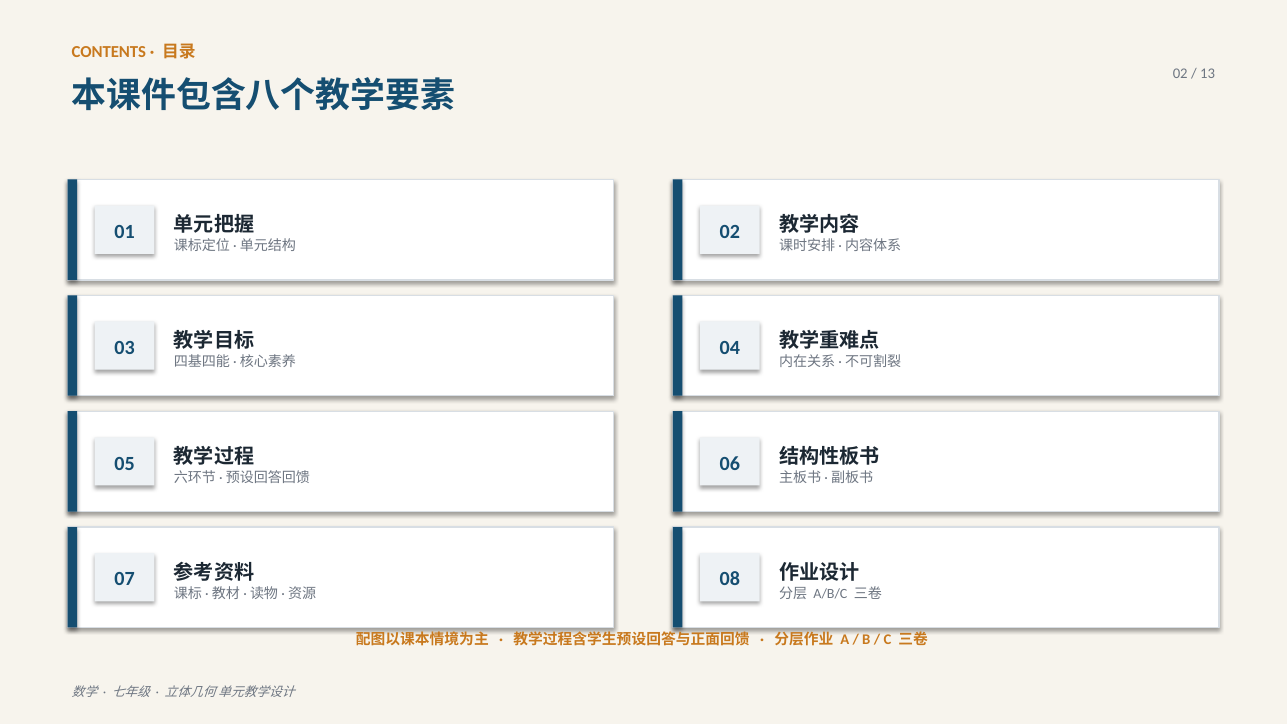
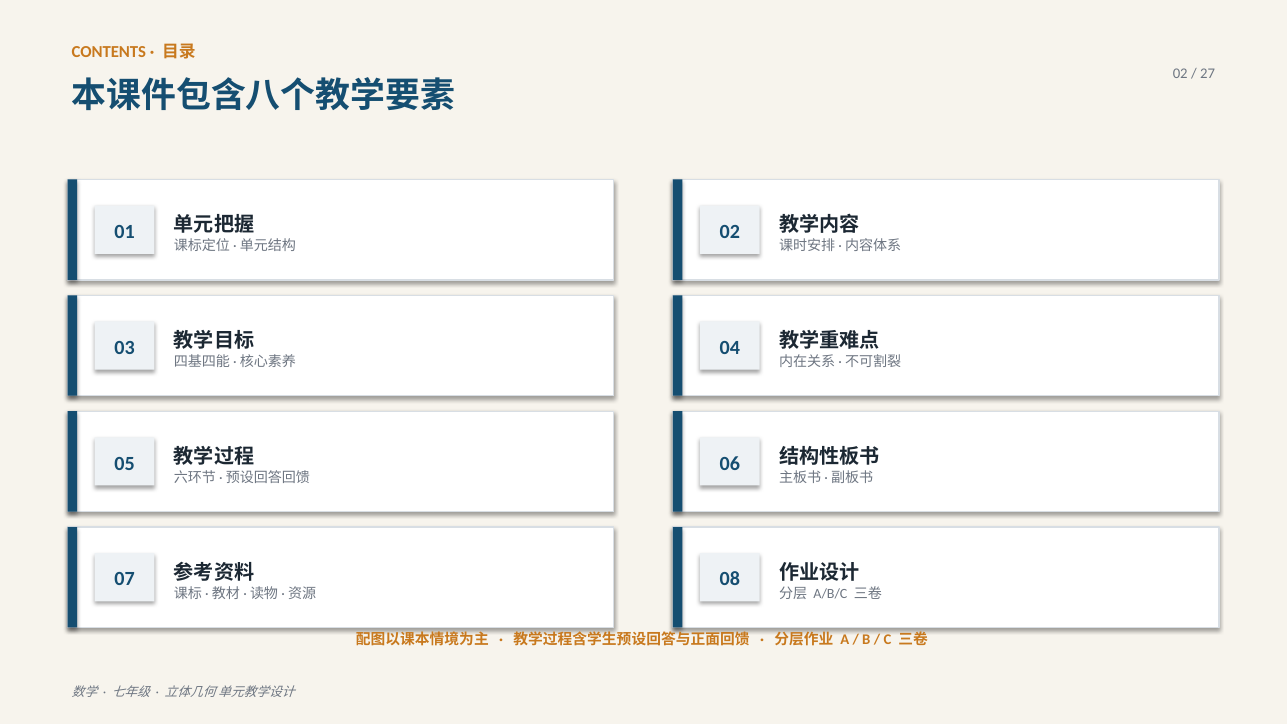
13: 13 -> 27
